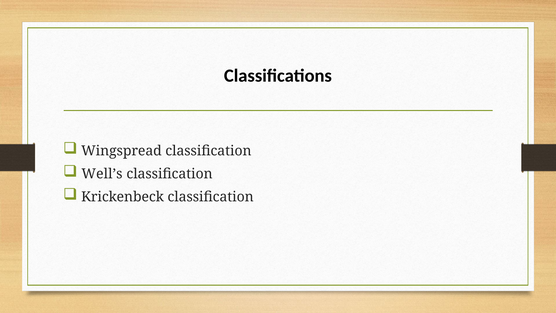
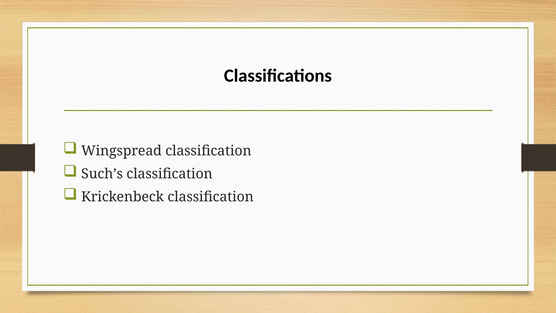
Well’s: Well’s -> Such’s
